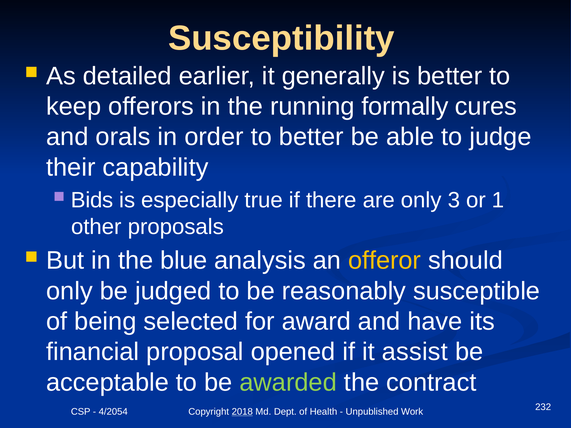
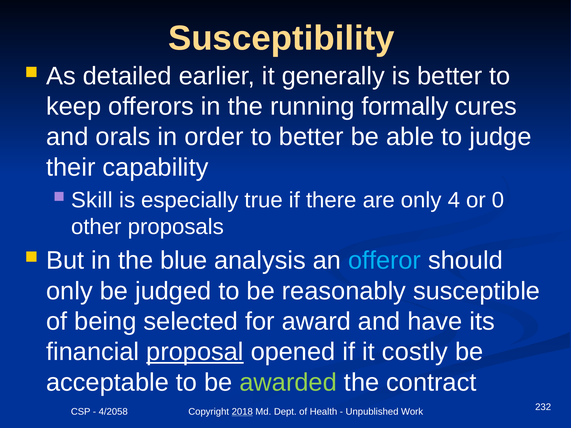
Bids: Bids -> Skill
3: 3 -> 4
1: 1 -> 0
offeror colour: yellow -> light blue
proposal underline: none -> present
assist: assist -> costly
4/2054: 4/2054 -> 4/2058
